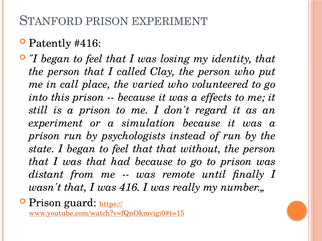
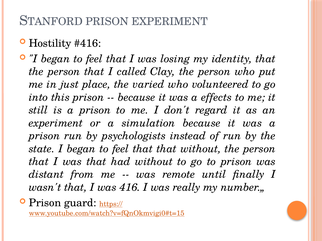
Patently: Patently -> Hostility
call: call -> just
had because: because -> without
